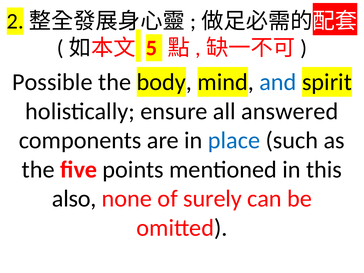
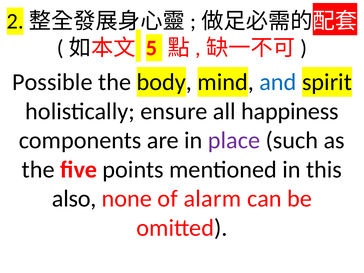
answered: answered -> happiness
place colour: blue -> purple
surely: surely -> alarm
